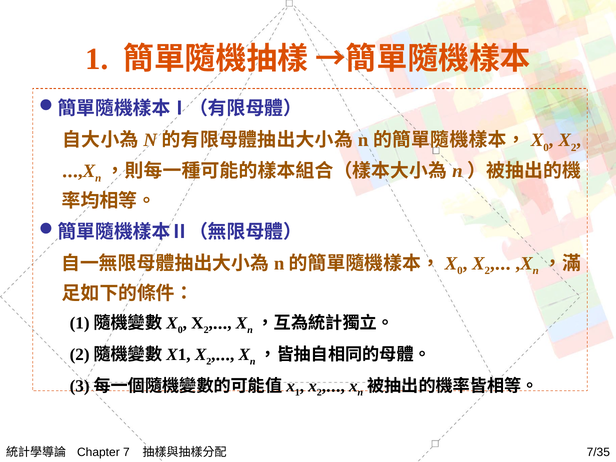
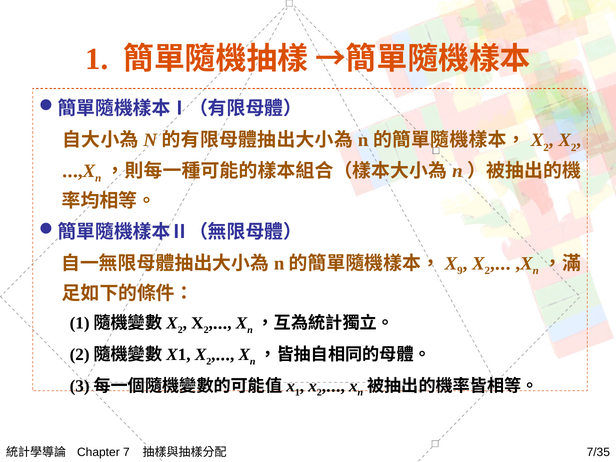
0 at (546, 148): 0 -> 2
0 at (460, 271): 0 -> 9
0 at (180, 330): 0 -> 2
